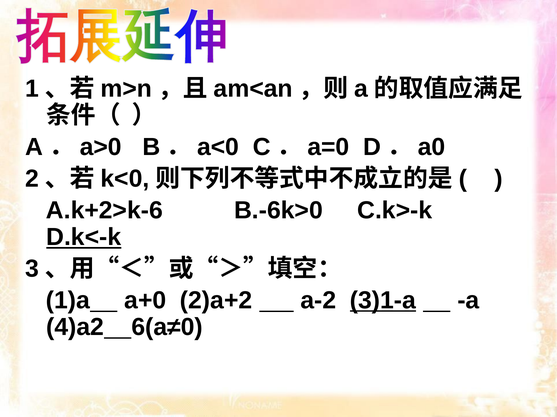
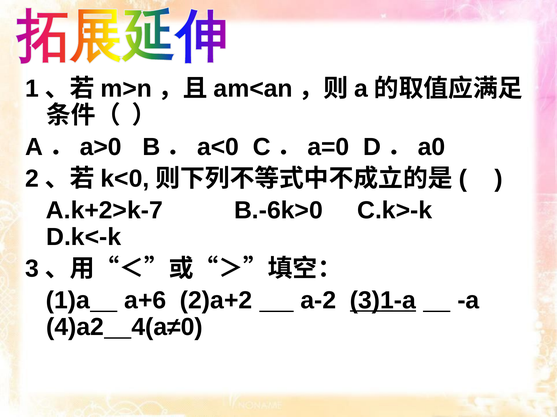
A.k+2>k-6: A.k+2>k-6 -> A.k+2>k-7
D.k<-k underline: present -> none
a+0: a+0 -> a+6
6(a≠0: 6(a≠0 -> 4(a≠0
